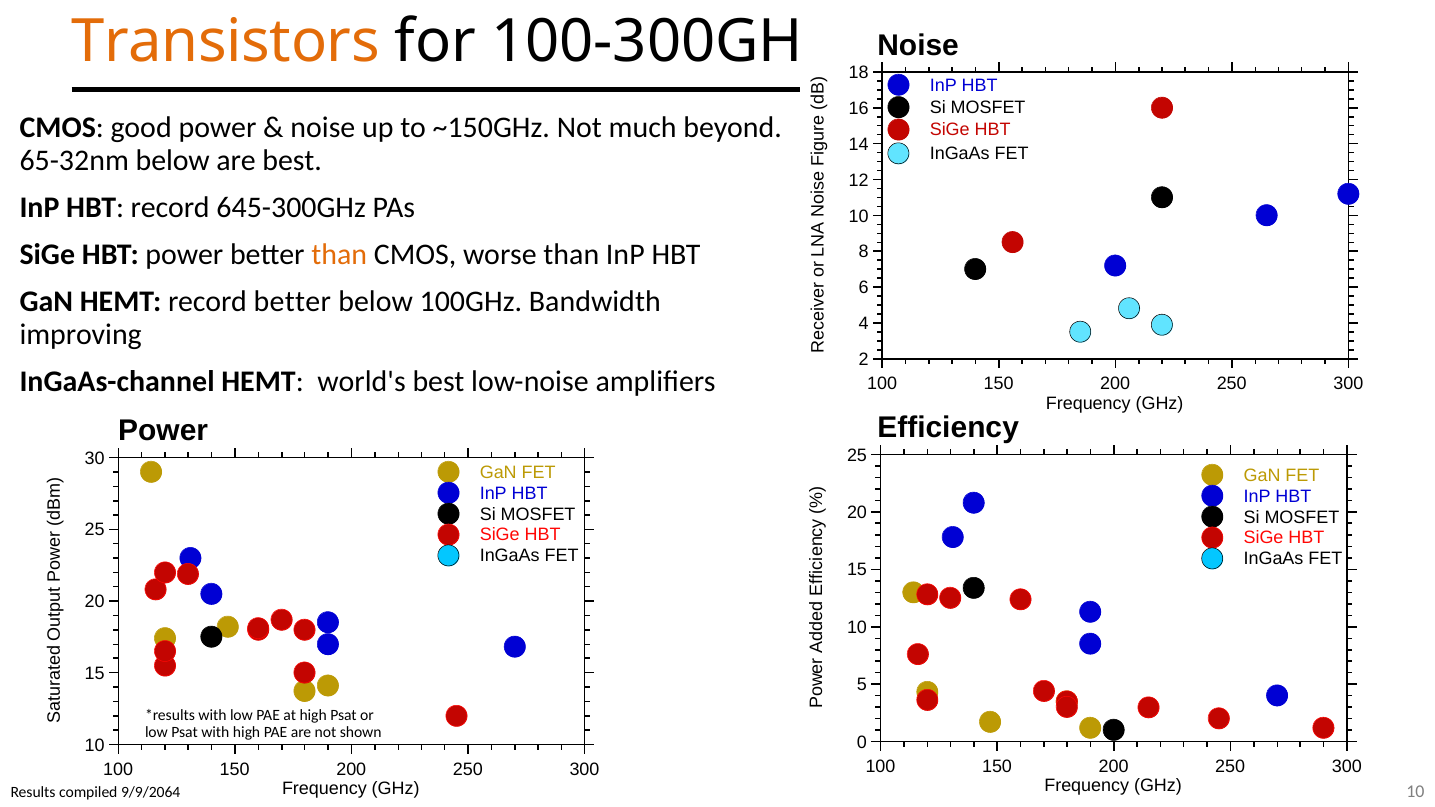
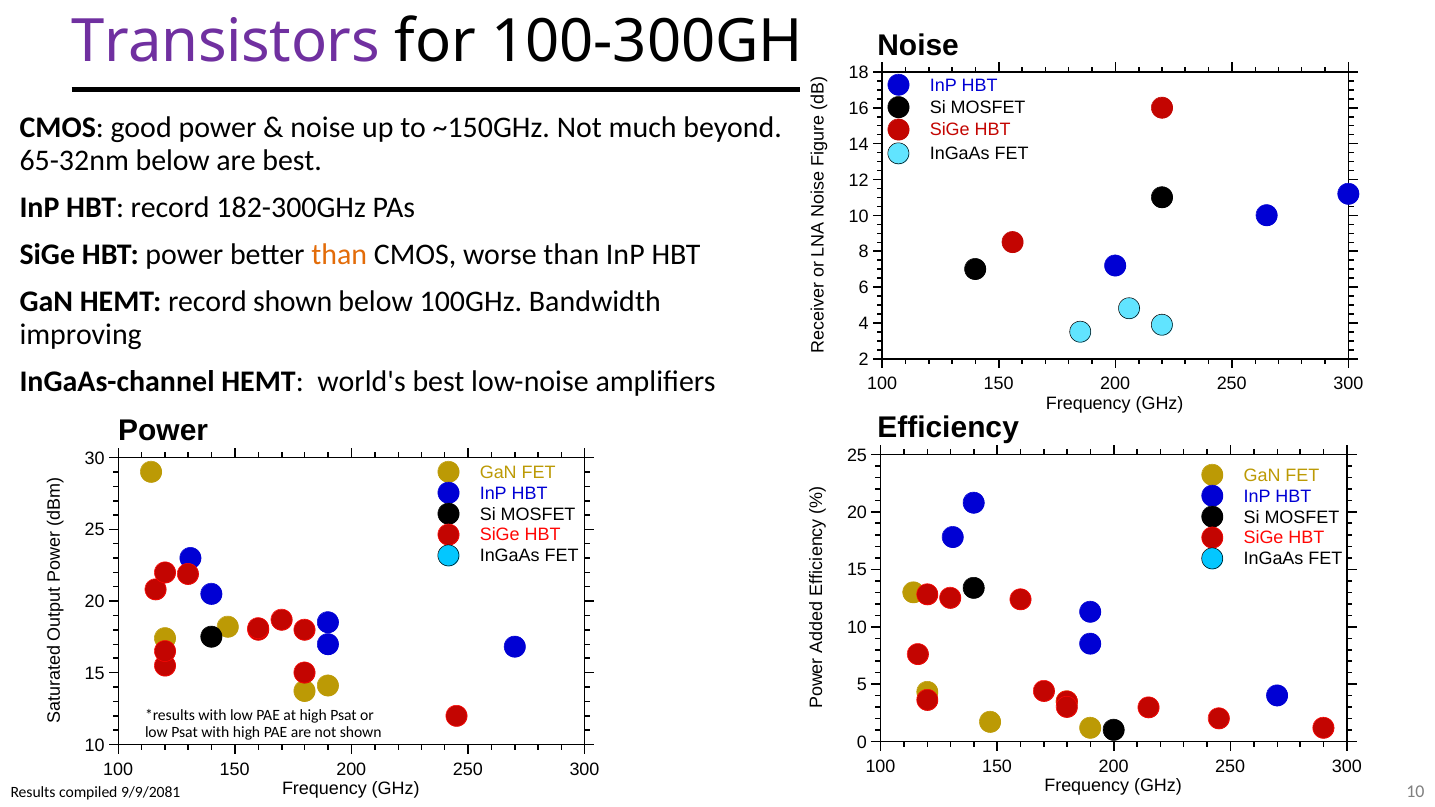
Transistors colour: orange -> purple
645-300GHz: 645-300GHz -> 182-300GHz
record better: better -> shown
9/9/2064: 9/9/2064 -> 9/9/2081
